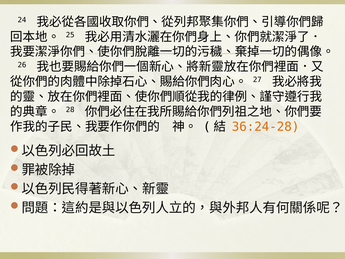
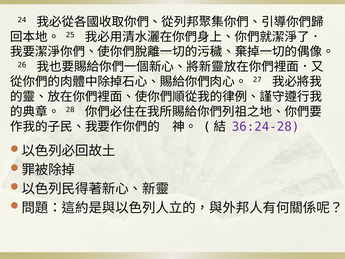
36:24-28 colour: orange -> purple
